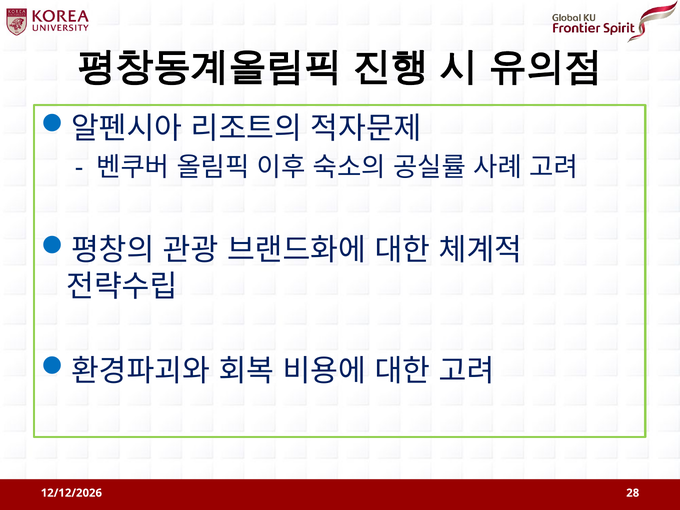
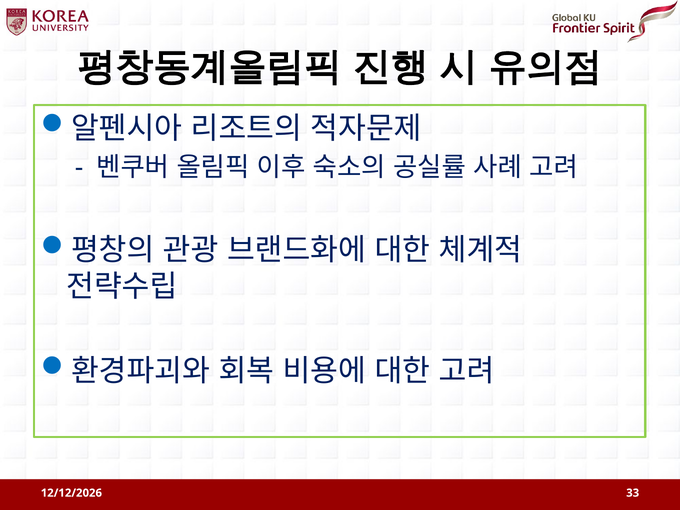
28: 28 -> 33
